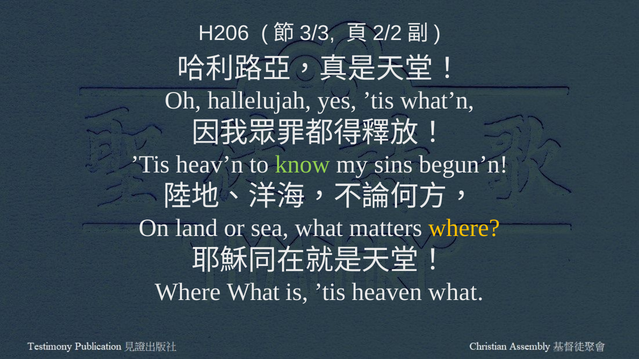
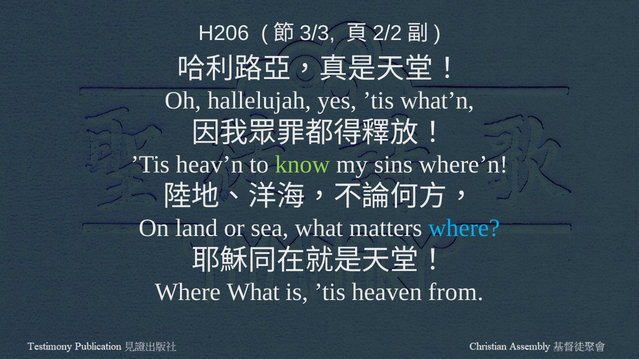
begun’n: begun’n -> where’n
where at (464, 229) colour: yellow -> light blue
heaven what: what -> from
